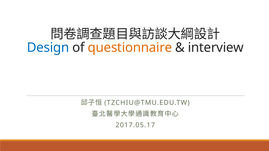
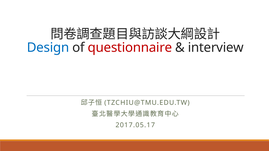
questionnaire colour: orange -> red
